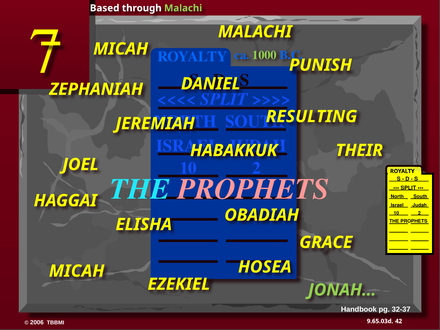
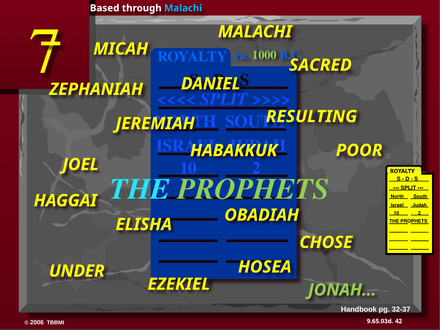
Malachi at (183, 8) colour: light green -> light blue
PUNISH: PUNISH -> SACRED
THEIR: THEIR -> POOR
PROPHETS at (253, 189) colour: pink -> light green
GRACE: GRACE -> CHOSE
MICAH at (77, 271): MICAH -> UNDER
